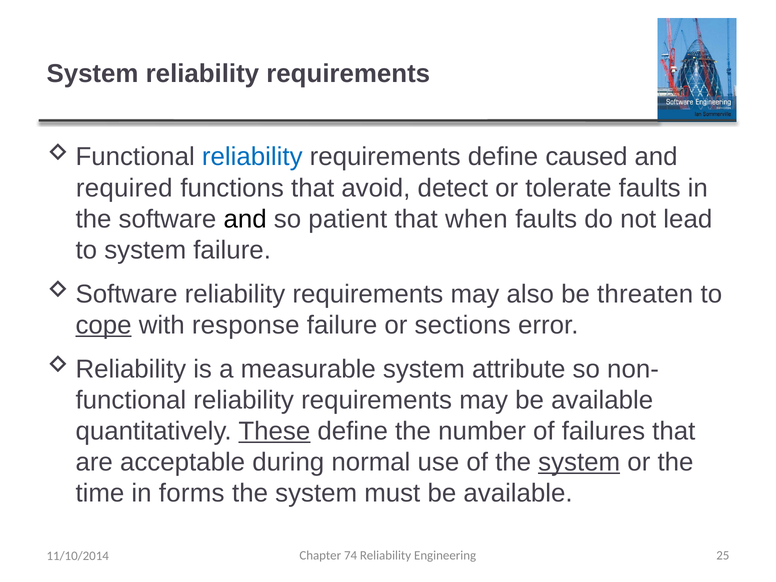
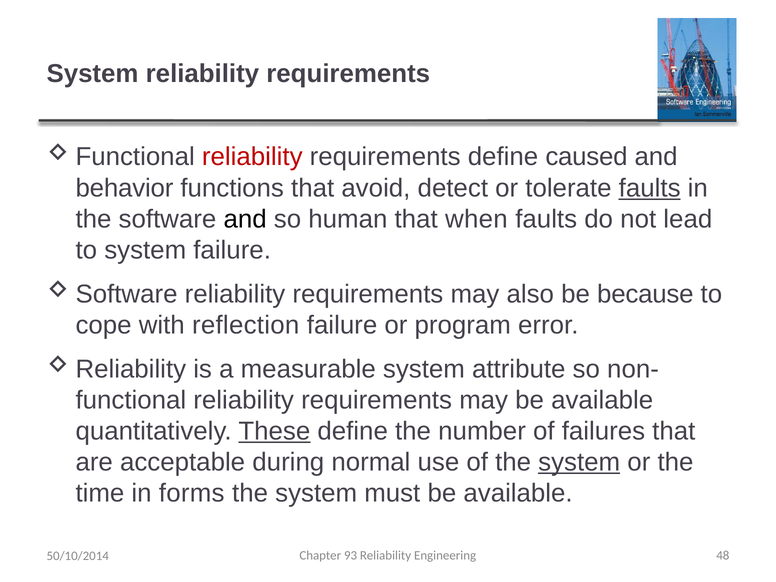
reliability at (252, 157) colour: blue -> red
required: required -> behavior
faults at (650, 188) underline: none -> present
patient: patient -> human
threaten: threaten -> because
cope underline: present -> none
response: response -> reflection
sections: sections -> program
74: 74 -> 93
25: 25 -> 48
11/10/2014: 11/10/2014 -> 50/10/2014
